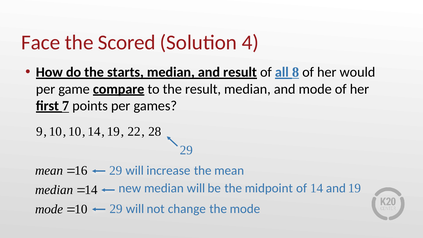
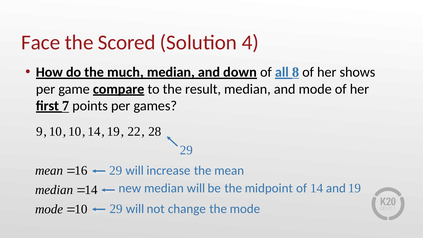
starts: starts -> much
and result: result -> down
would: would -> shows
